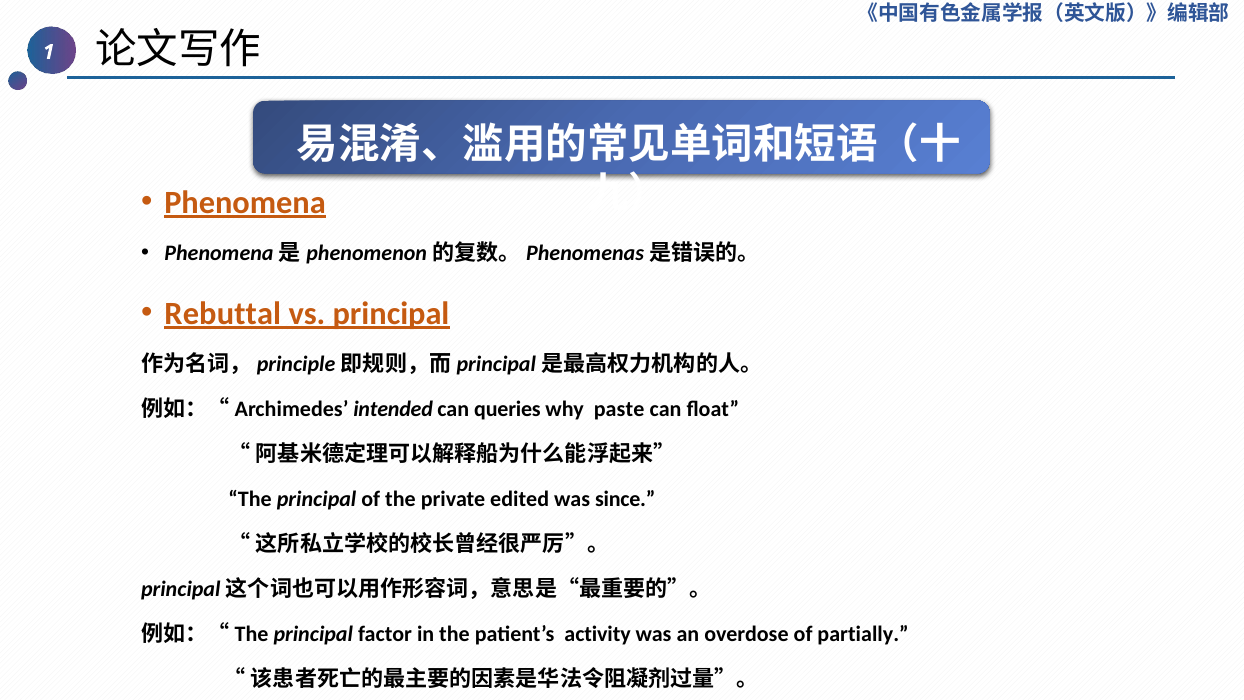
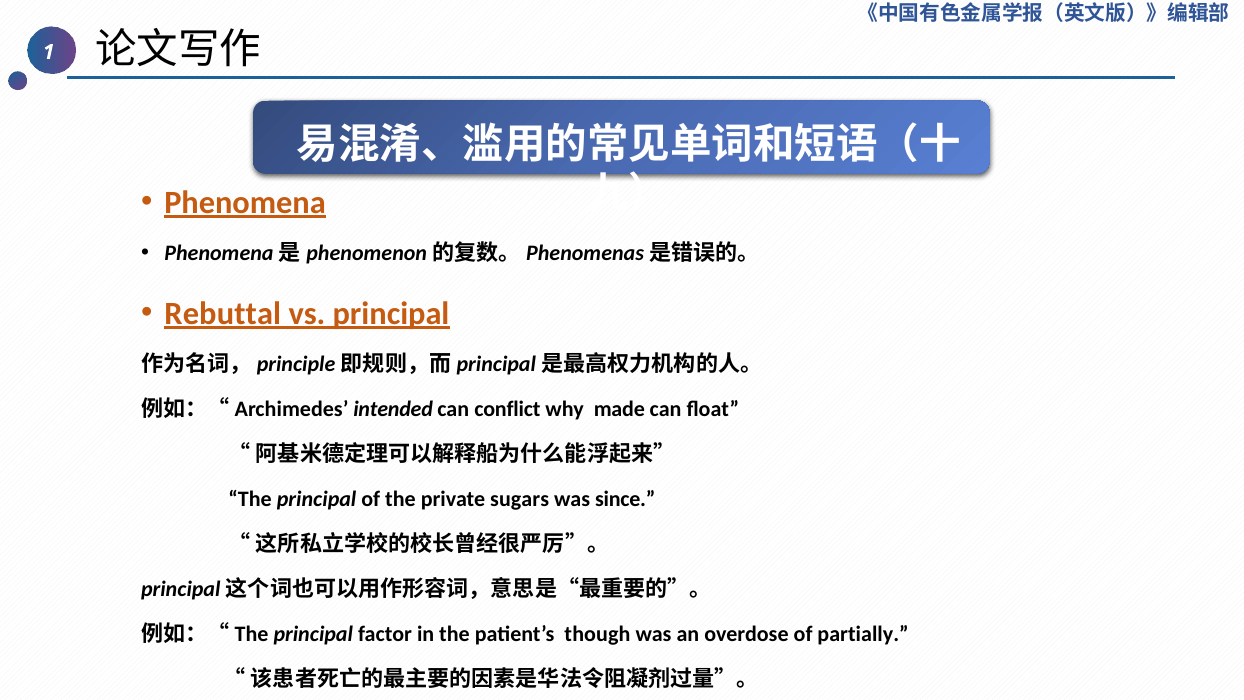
queries: queries -> conflict
paste: paste -> made
edited: edited -> sugars
activity: activity -> though
